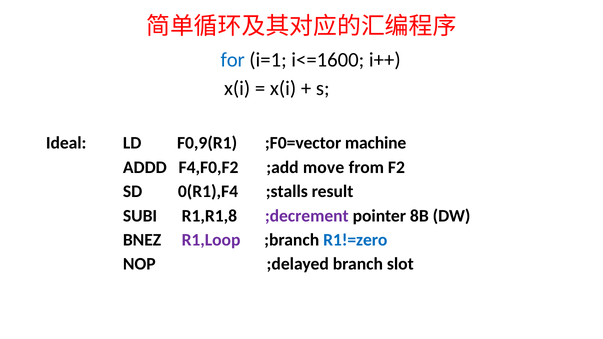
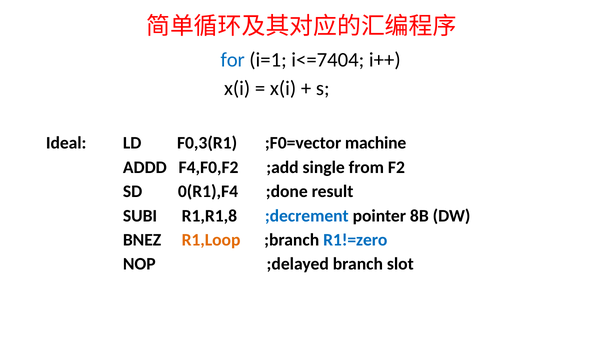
i<=1600: i<=1600 -> i<=7404
F0,9(R1: F0,9(R1 -> F0,3(R1
move: move -> single
;stalls: ;stalls -> ;done
;decrement colour: purple -> blue
R1,Loop colour: purple -> orange
